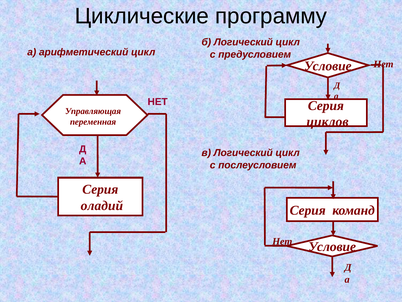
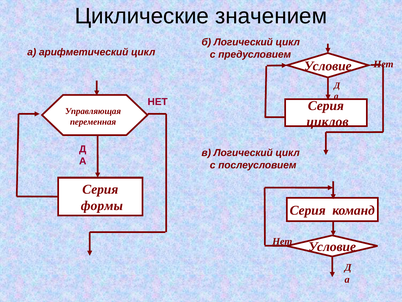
программу: программу -> значением
оладий: оладий -> формы
